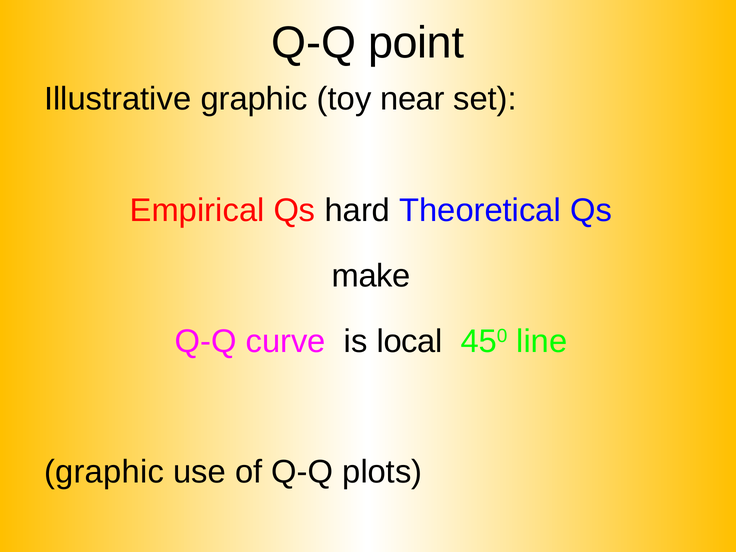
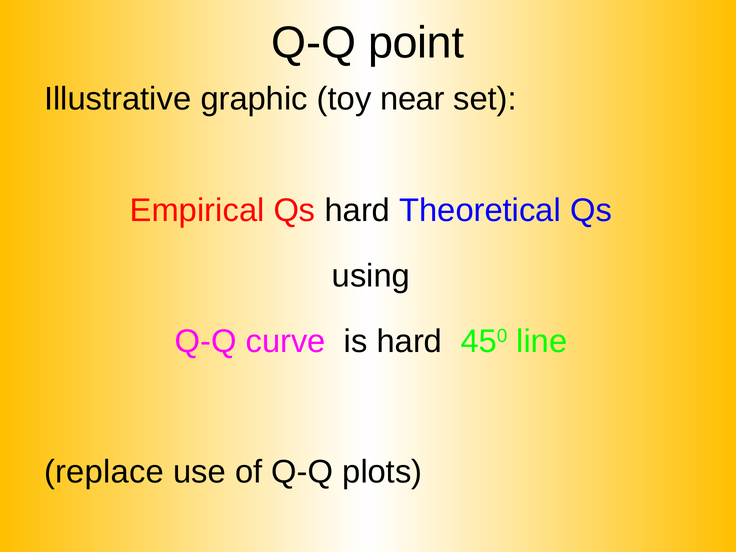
make: make -> using
is local: local -> hard
graphic at (104, 472): graphic -> replace
